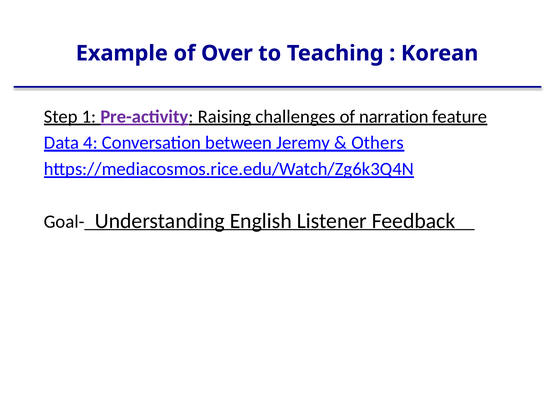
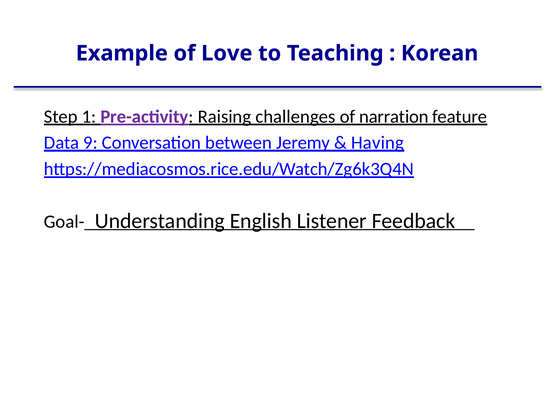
Over: Over -> Love
4: 4 -> 9
Others: Others -> Having
